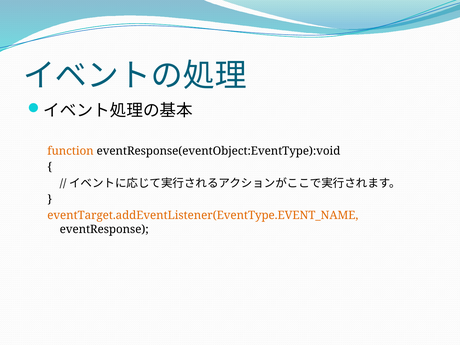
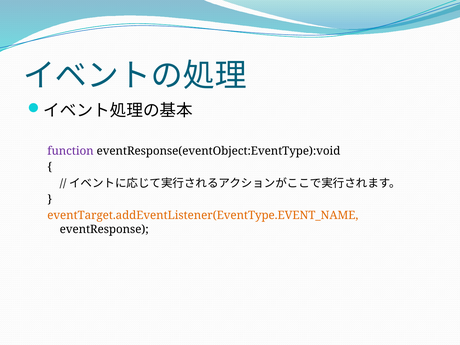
function colour: orange -> purple
